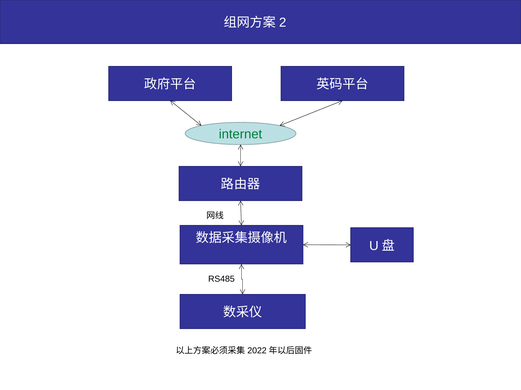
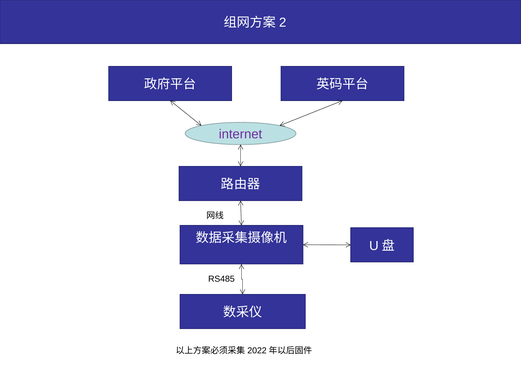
internet colour: green -> purple
